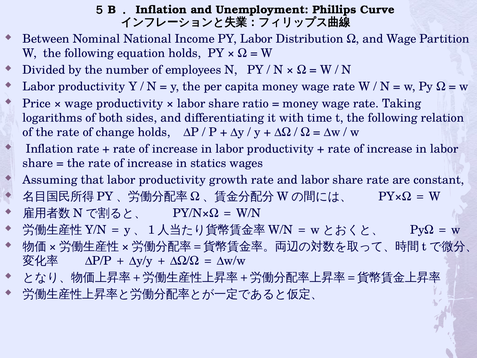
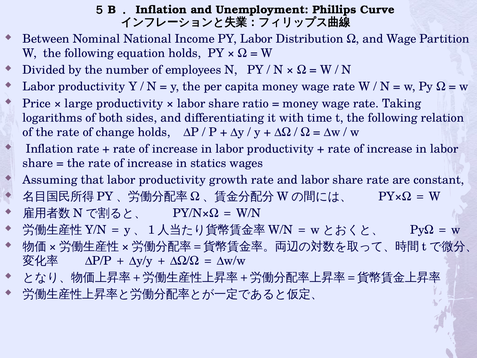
wage at (79, 103): wage -> large
